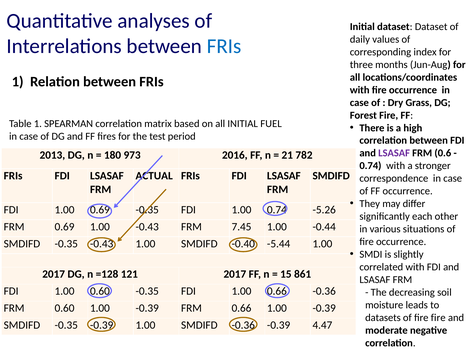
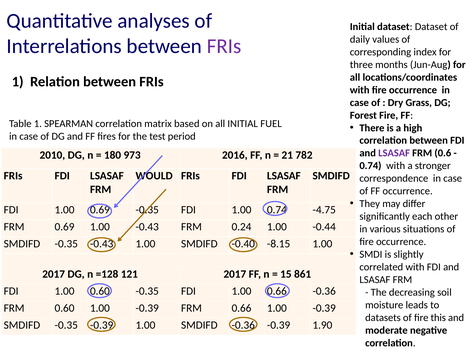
FRIs at (224, 46) colour: blue -> purple
2013: 2013 -> 2010
ACTUAL: ACTUAL -> WOULD
-5.26: -5.26 -> -4.75
7.45: 7.45 -> 0.24
-5.44: -5.44 -> -8.15
fire fire: fire -> this
4.47: 4.47 -> 1.90
